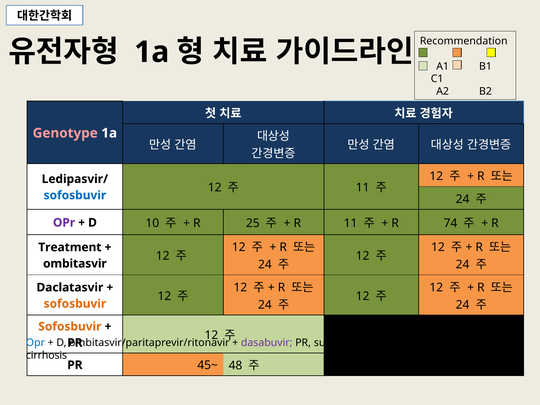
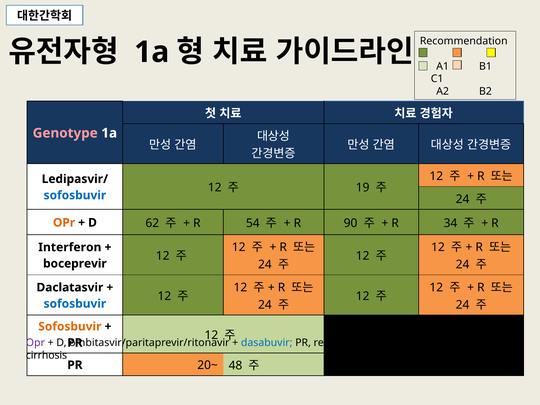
11 at (363, 188): 11 -> 19
OPr at (64, 223) colour: purple -> orange
10: 10 -> 62
25: 25 -> 54
R 11: 11 -> 90
74: 74 -> 34
Treatment at (70, 247): Treatment -> Interferon
ombitasvir: ombitasvir -> boceprevir
sofosbuvir at (75, 304) colour: orange -> blue
Opr at (35, 343) colour: blue -> purple
dasabuvir colour: purple -> blue
sustained: sustained -> resistance
45~: 45~ -> 20~
